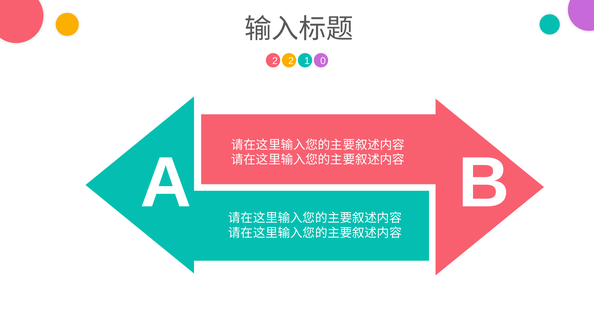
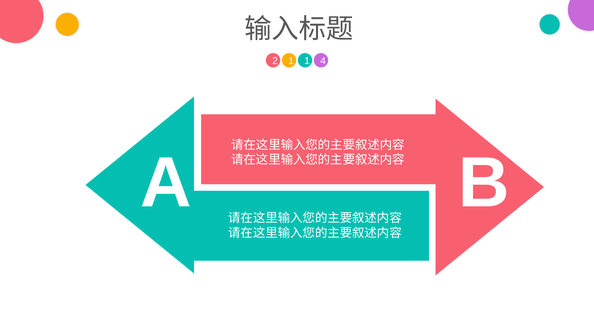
2 2: 2 -> 1
0: 0 -> 4
